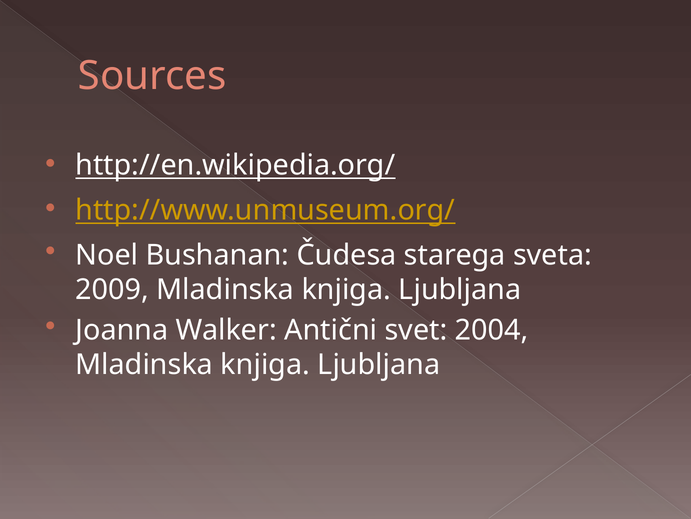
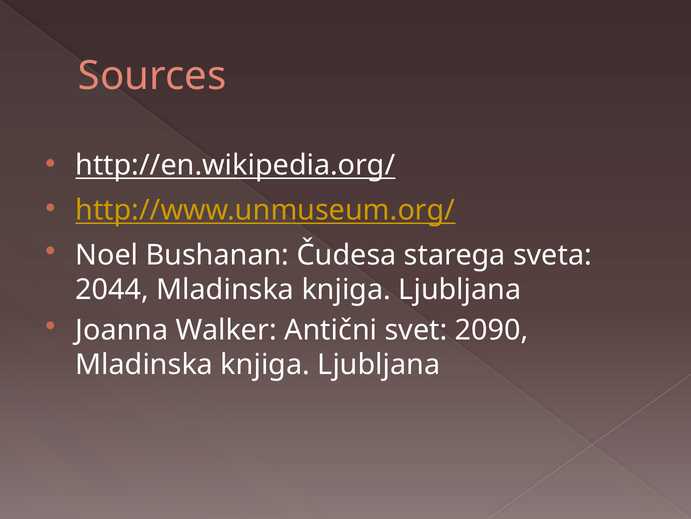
2009: 2009 -> 2044
2004: 2004 -> 2090
